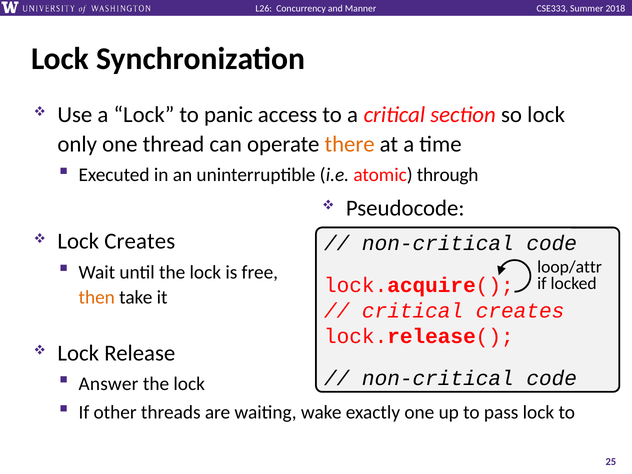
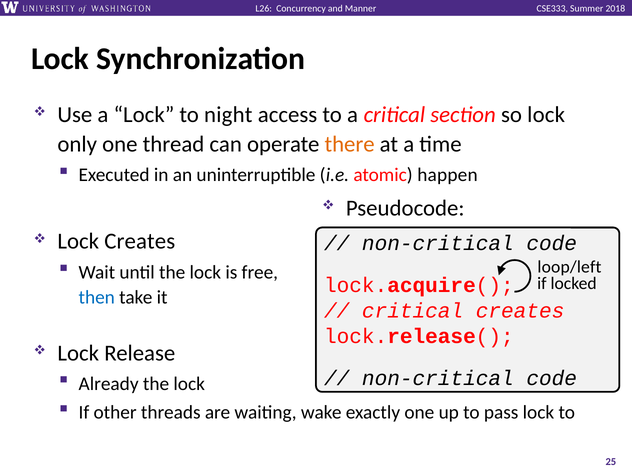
panic: panic -> night
through: through -> happen
loop/attr: loop/attr -> loop/left
then colour: orange -> blue
Answer: Answer -> Already
